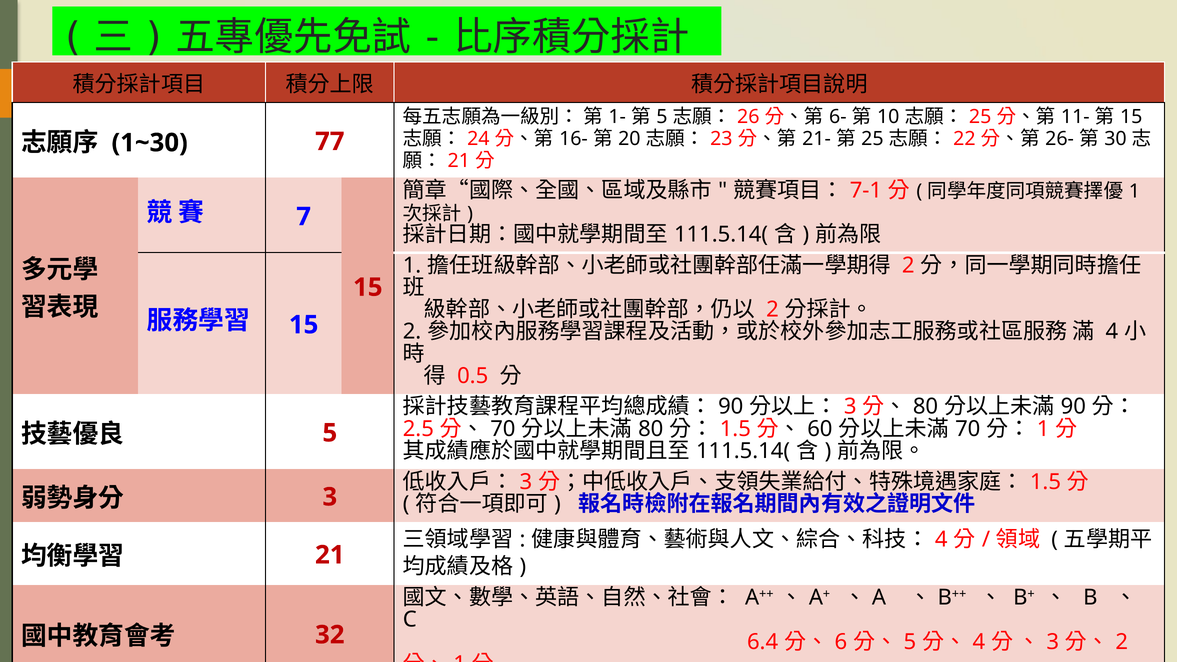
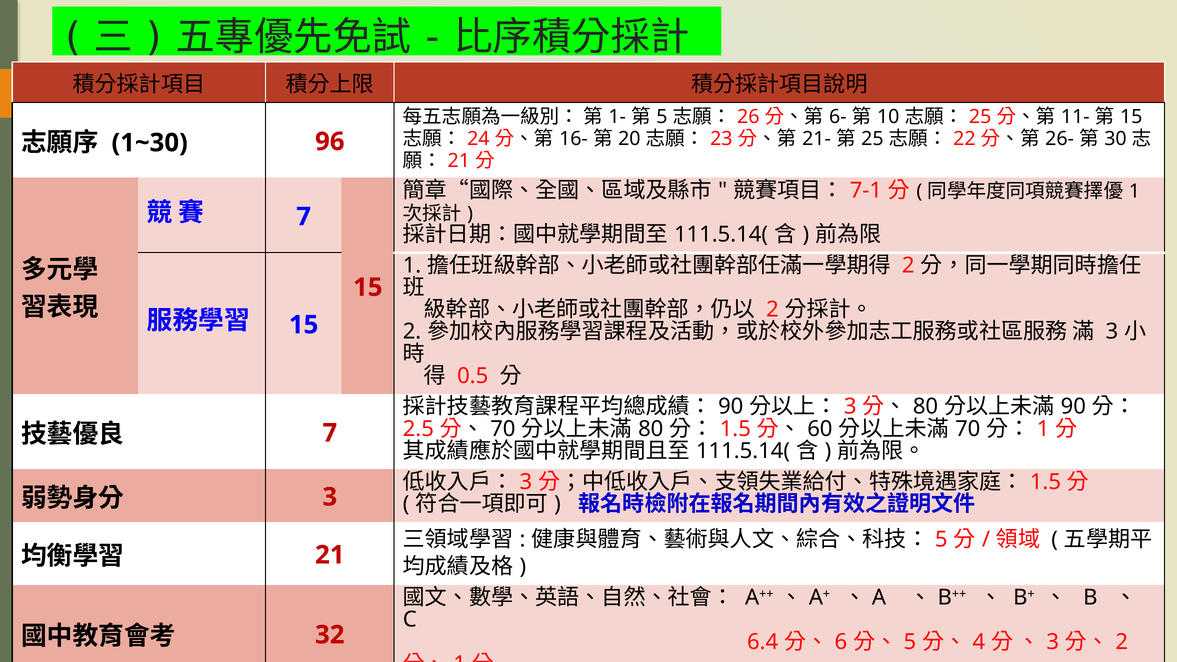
77: 77 -> 96
4 at (1112, 332): 4 -> 3
5 at (330, 433): 5 -> 7
4 at (941, 540): 4 -> 5
